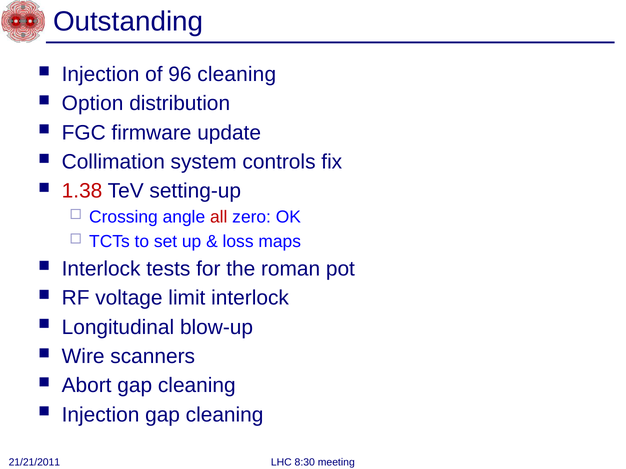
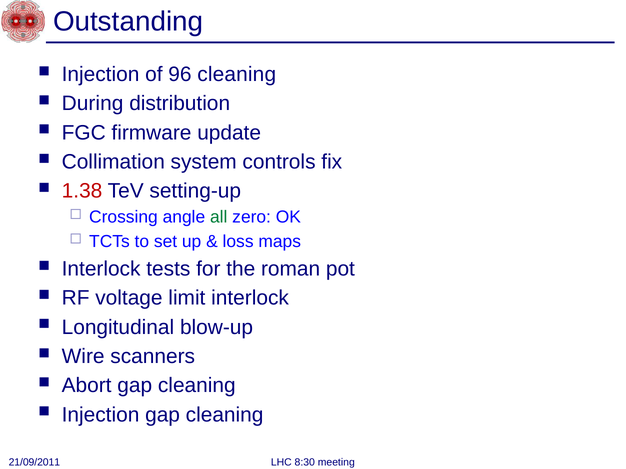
Option: Option -> During
all colour: red -> green
21/21/2011: 21/21/2011 -> 21/09/2011
